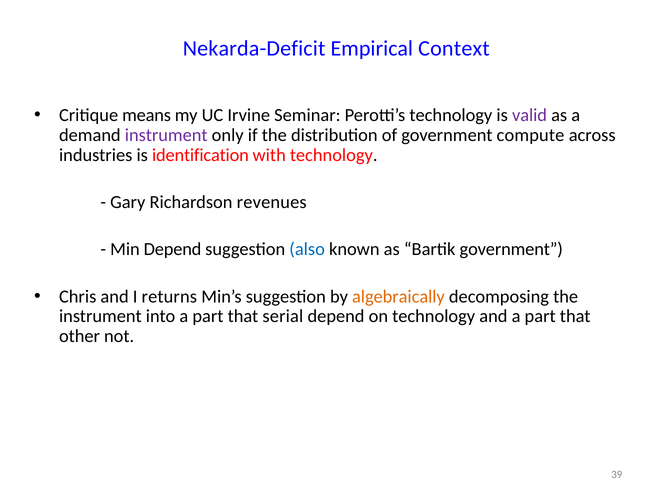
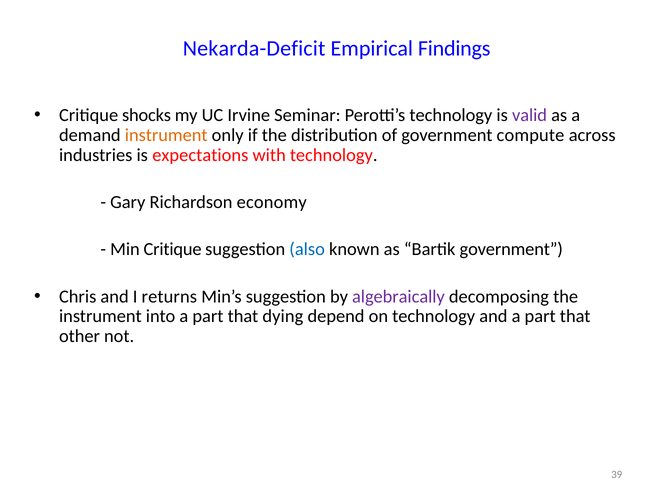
Context: Context -> Findings
means: means -> shocks
instrument at (166, 135) colour: purple -> orange
identification: identification -> expectations
revenues: revenues -> economy
Min Depend: Depend -> Critique
algebraically colour: orange -> purple
serial: serial -> dying
